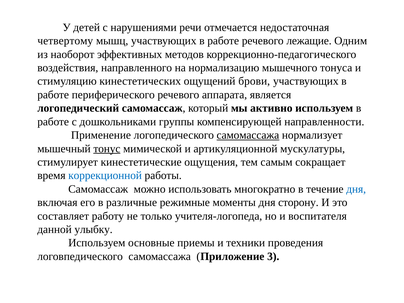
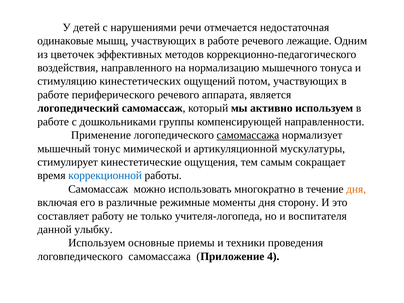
четвертому: четвертому -> одинаковые
наоборот: наоборот -> цветочек
брови: брови -> потом
тонус underline: present -> none
дня at (356, 189) colour: blue -> orange
3: 3 -> 4
